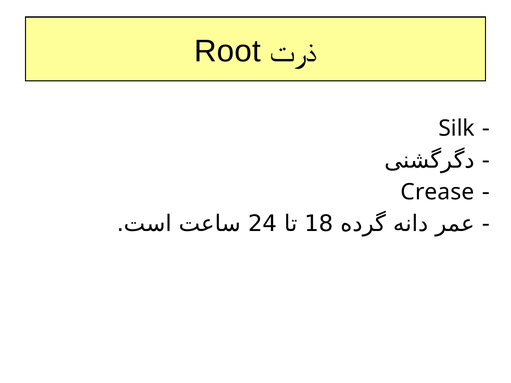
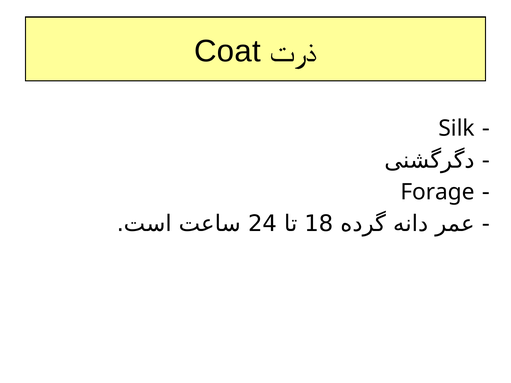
Root: Root -> Coat
Crease: Crease -> Forage
